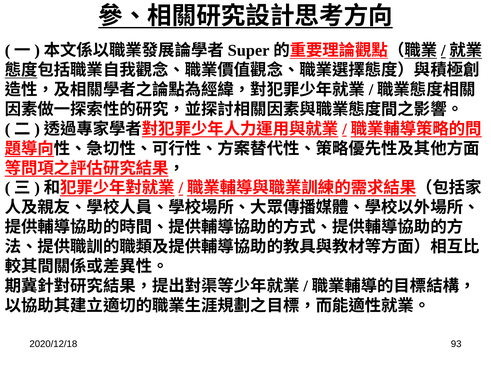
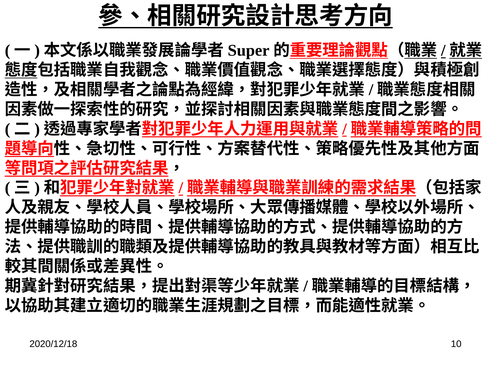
93: 93 -> 10
